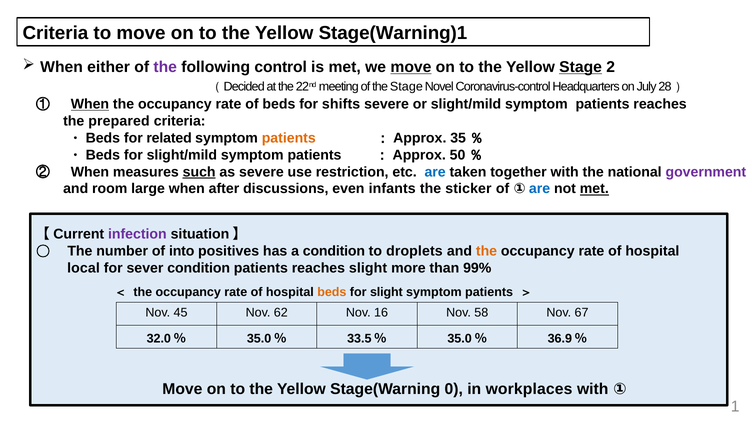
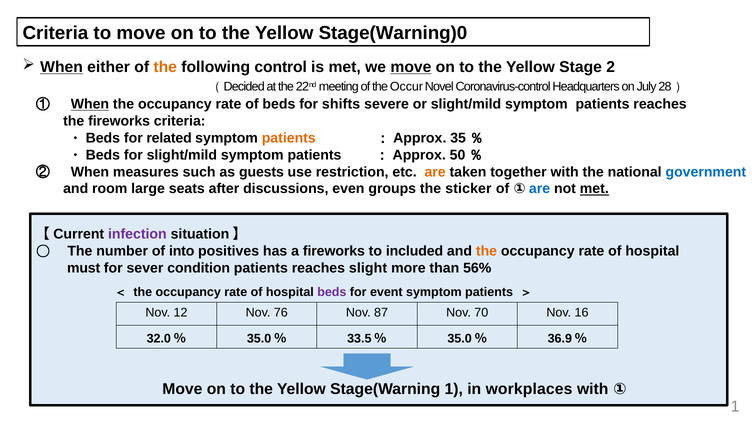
Stage(Warning)1: Stage(Warning)1 -> Stage(Warning)0
When at (62, 67) underline: none -> present
the at (165, 67) colour: purple -> orange
Stage at (581, 67) underline: present -> none
the Stage: Stage -> Occur
the prepared: prepared -> fireworks
such underline: present -> none
as severe: severe -> guests
are at (435, 172) colour: blue -> orange
government colour: purple -> blue
large when: when -> seats
infants: infants -> groups
a condition: condition -> fireworks
droplets: droplets -> included
local: local -> must
99%: 99% -> 56%
beds at (332, 292) colour: orange -> purple
for slight: slight -> event
45: 45 -> 12
62: 62 -> 76
16: 16 -> 87
58: 58 -> 70
67: 67 -> 16
Stage(Warning 0: 0 -> 1
